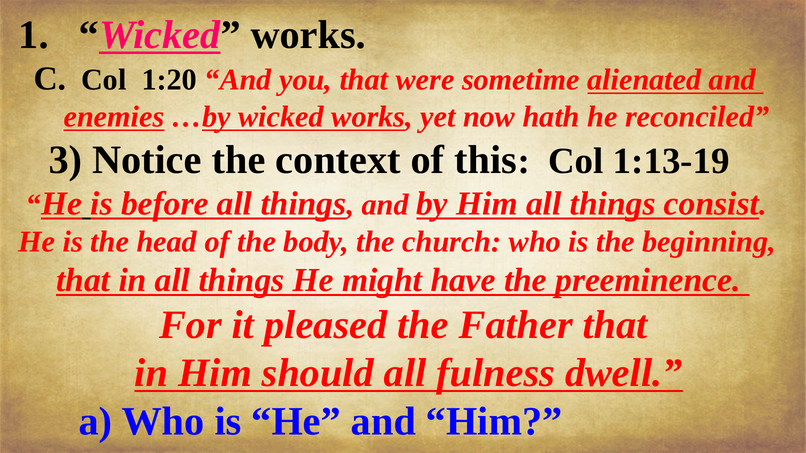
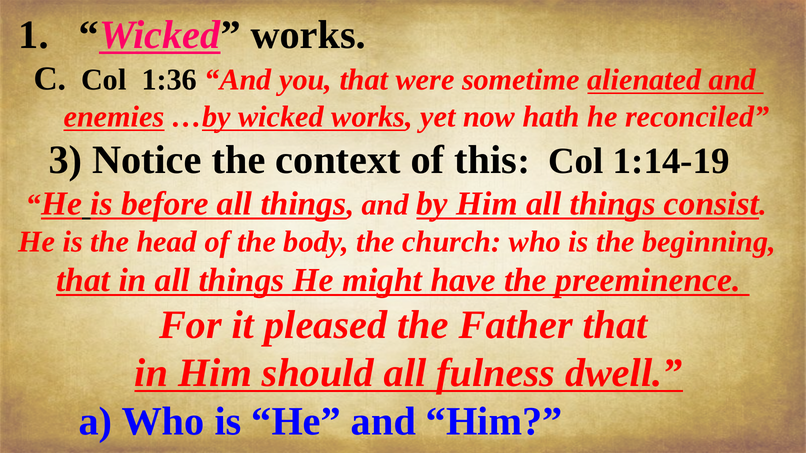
1:20: 1:20 -> 1:36
1:13-19: 1:13-19 -> 1:14-19
